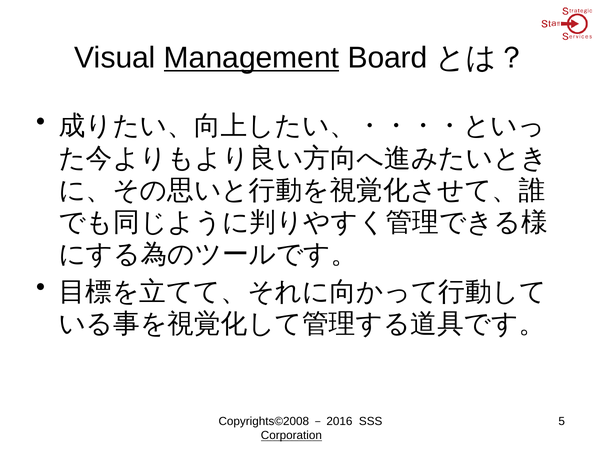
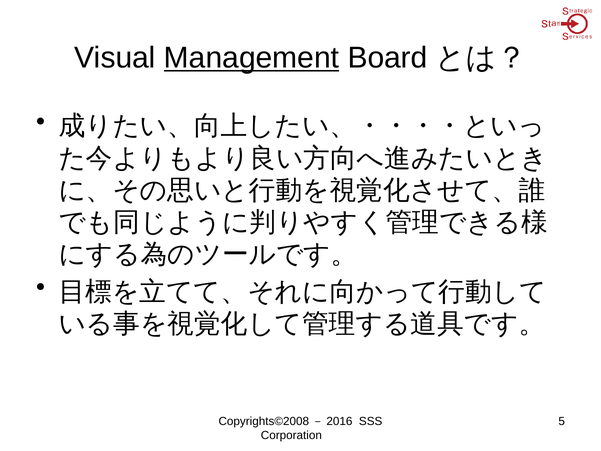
Corporation underline: present -> none
